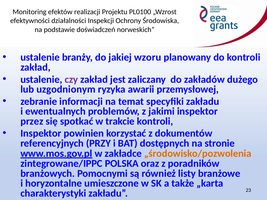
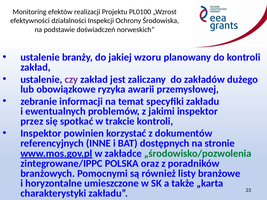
uzgodnionym: uzgodnionym -> obowiązkowe
PRZY: PRZY -> INNE
„środowisko/pozwolenia colour: orange -> green
